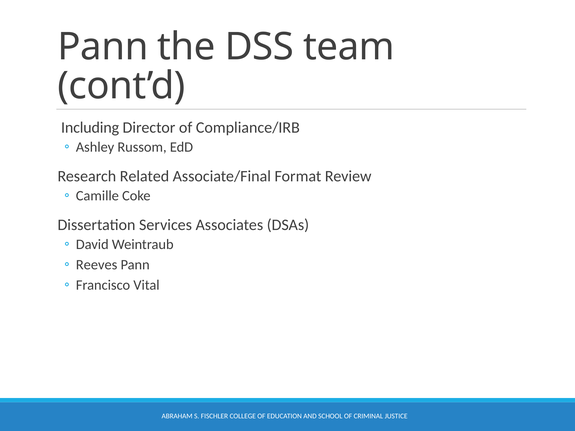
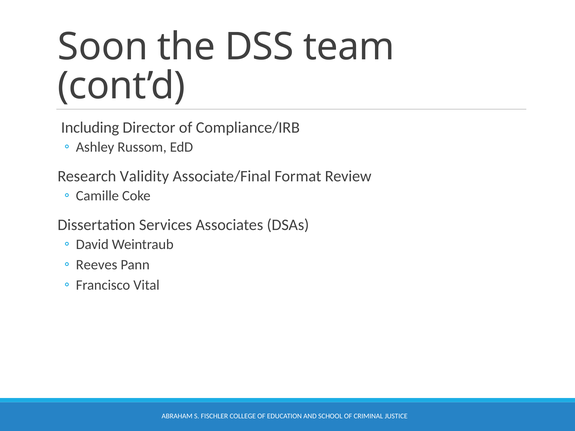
Pann at (103, 47): Pann -> Soon
Related: Related -> Validity
